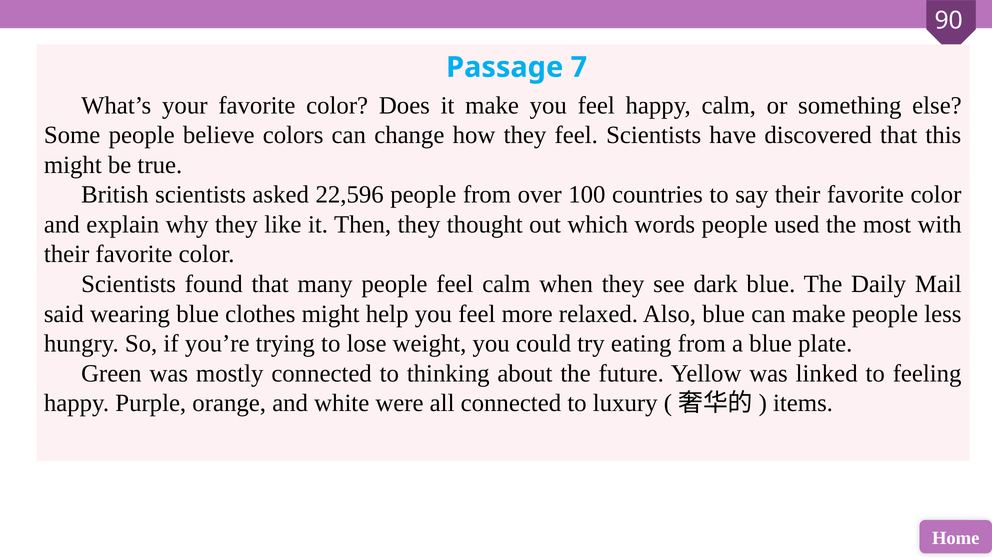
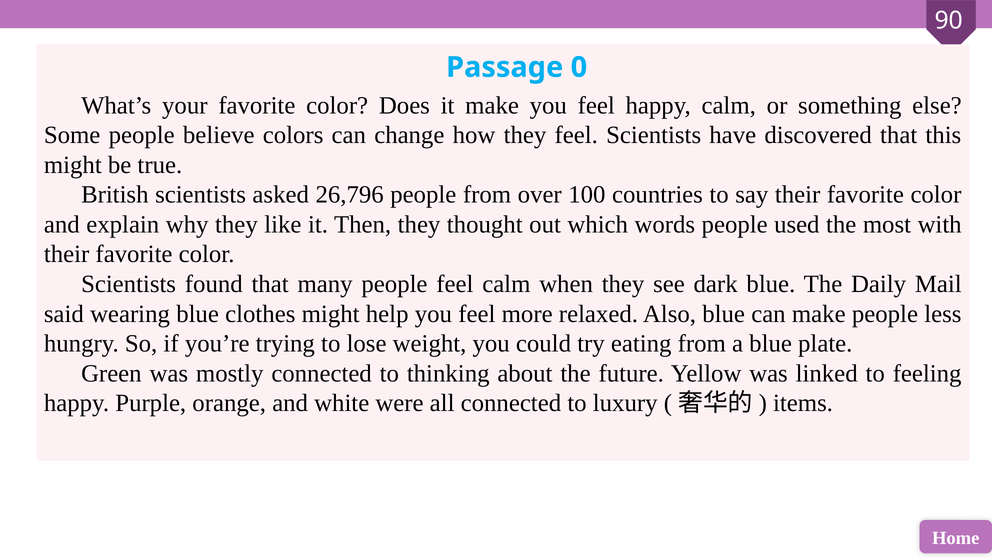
7: 7 -> 0
22,596: 22,596 -> 26,796
